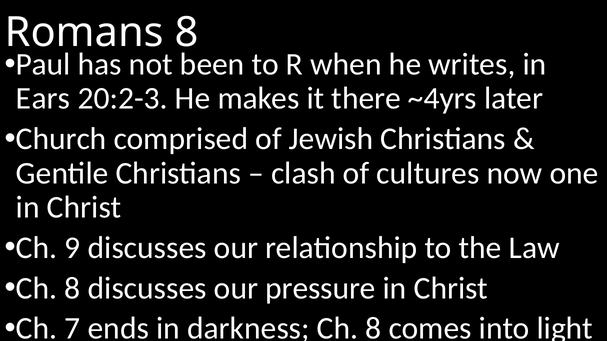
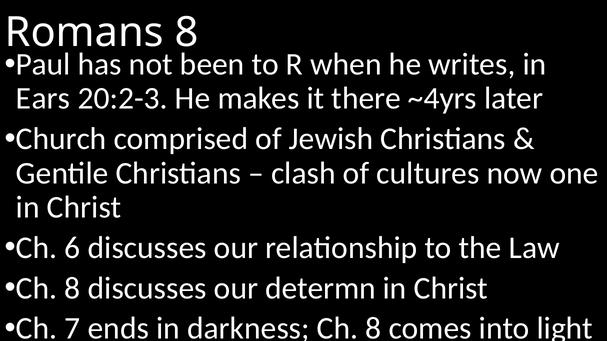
9: 9 -> 6
pressure: pressure -> determn
